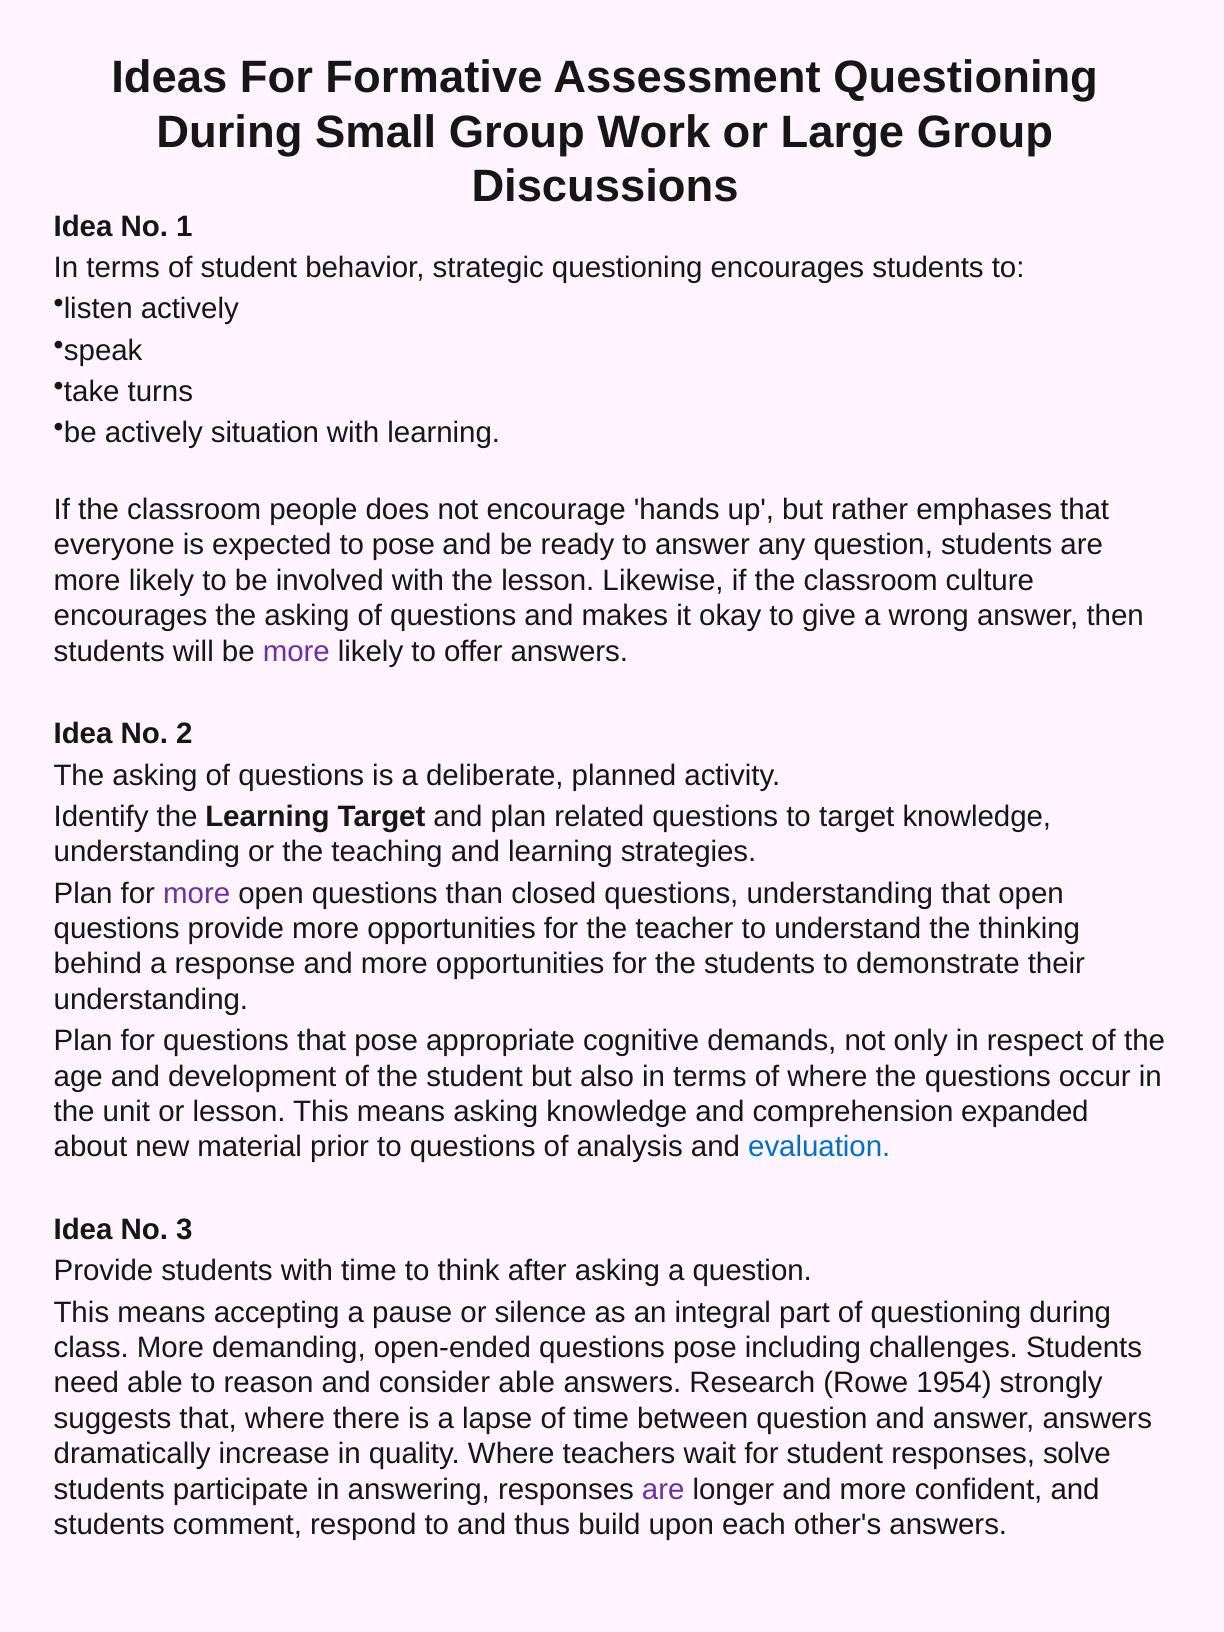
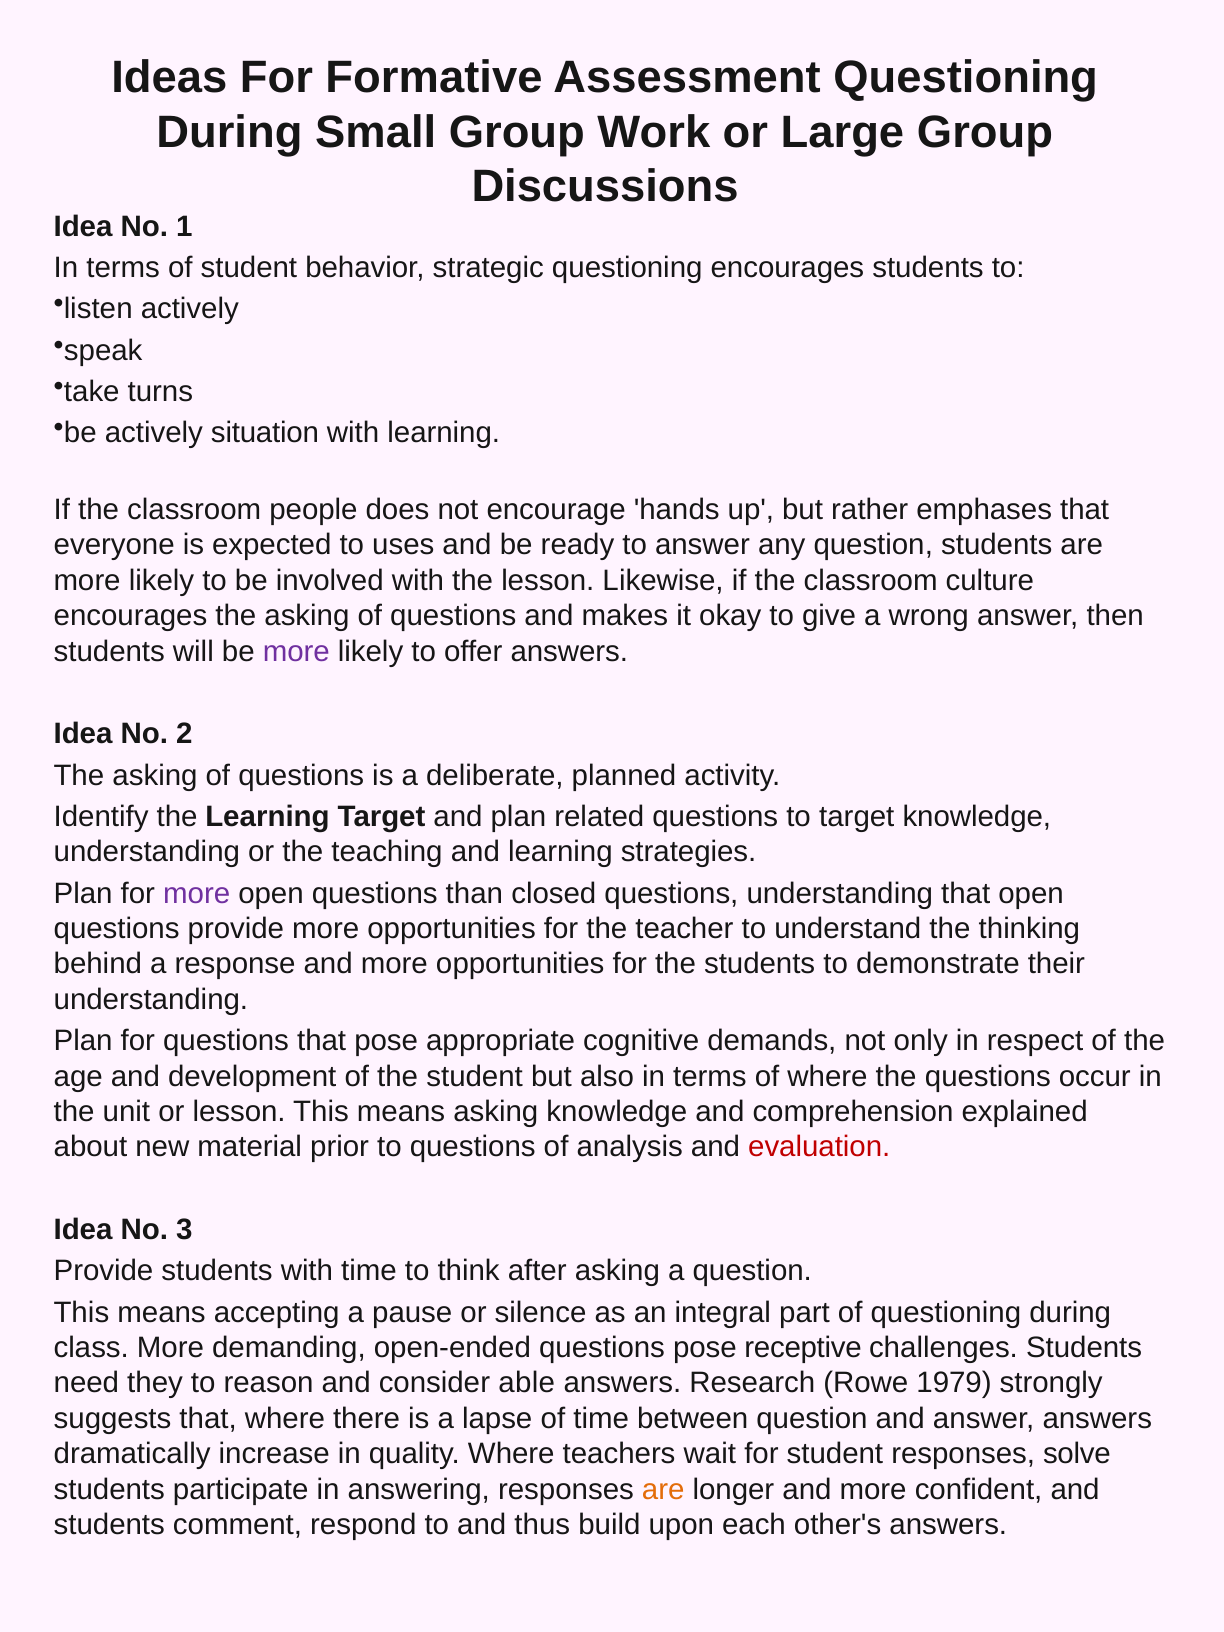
to pose: pose -> uses
expanded: expanded -> explained
evaluation colour: blue -> red
including: including -> receptive
need able: able -> they
1954: 1954 -> 1979
are at (663, 1489) colour: purple -> orange
